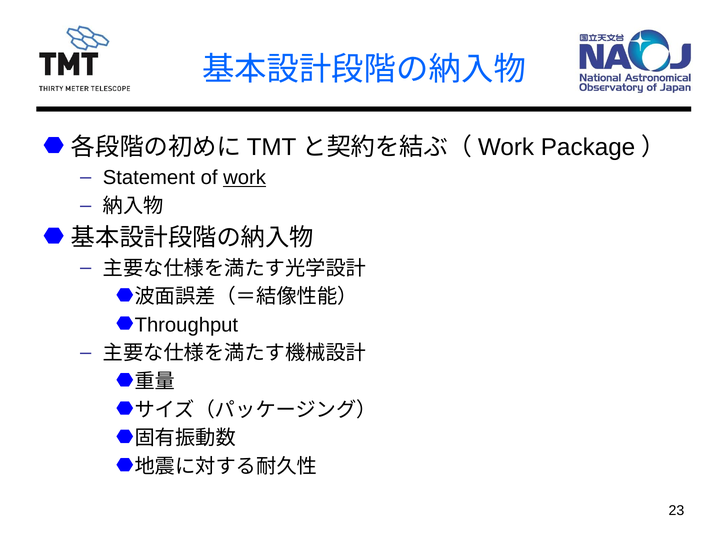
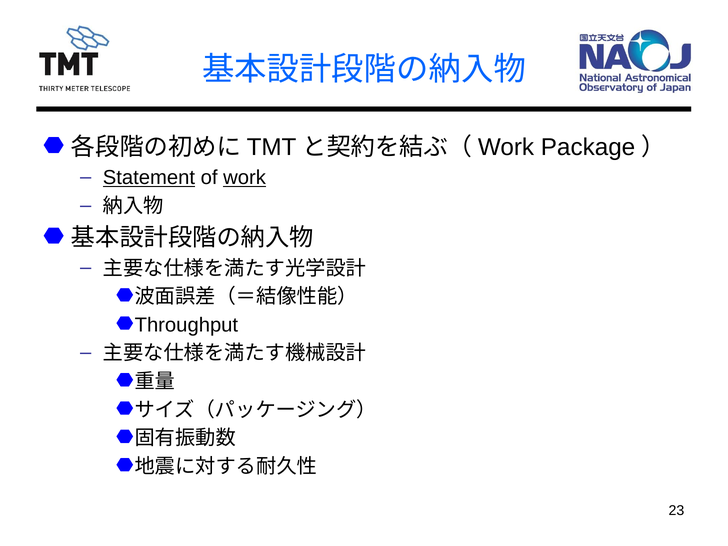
Statement underline: none -> present
